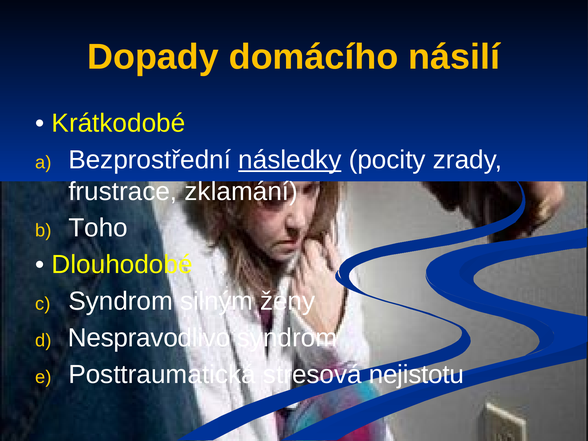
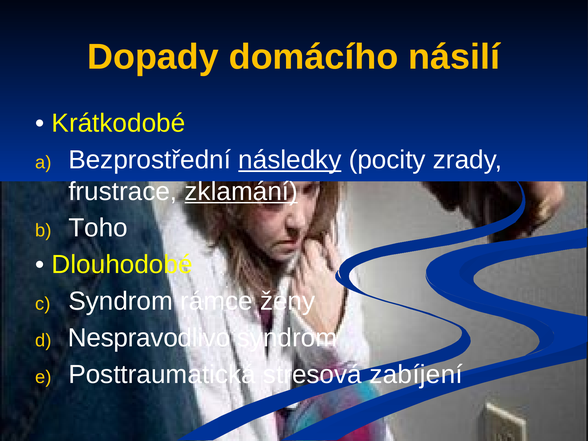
zklamání underline: none -> present
silným: silným -> rámce
nejistotu: nejistotu -> zabíjení
